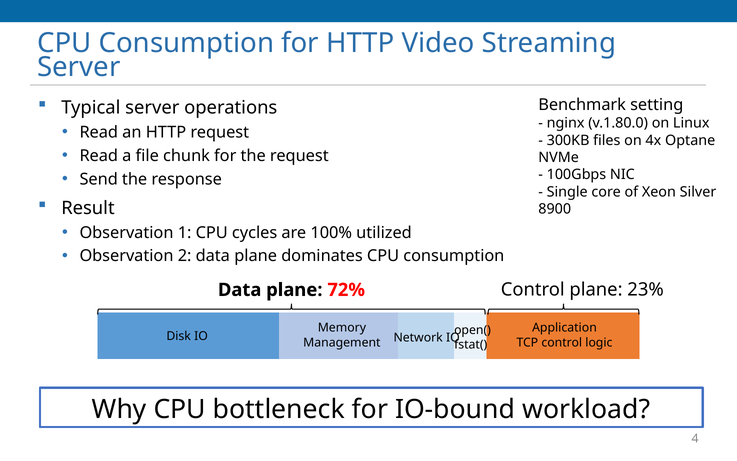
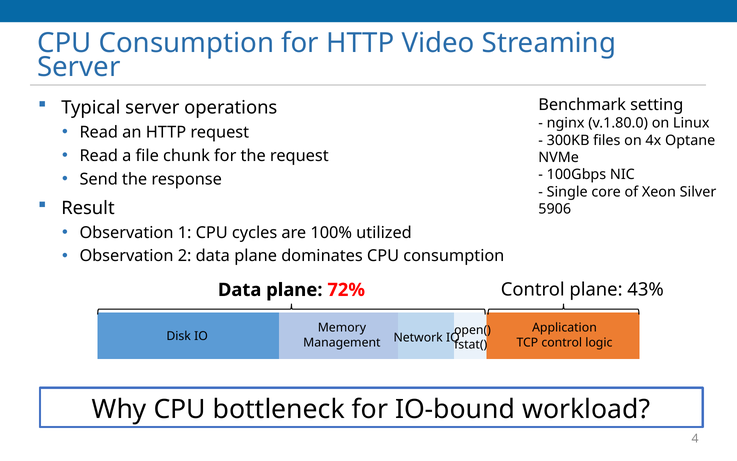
8900: 8900 -> 5906
23%: 23% -> 43%
